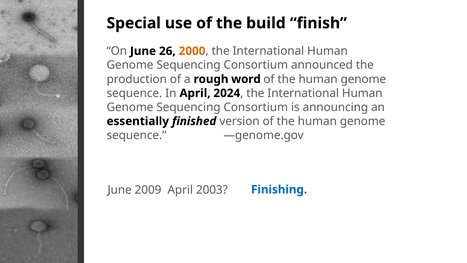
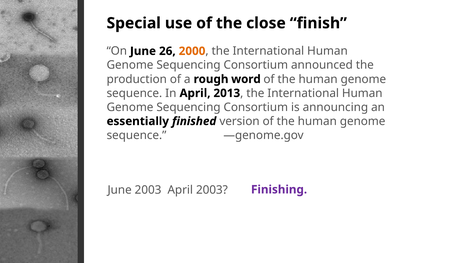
build: build -> close
2024: 2024 -> 2013
June 2009: 2009 -> 2003
Finishing colour: blue -> purple
